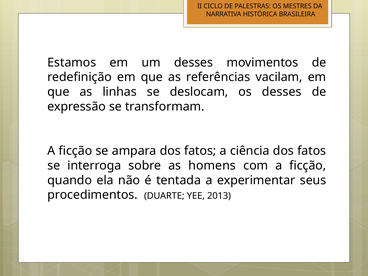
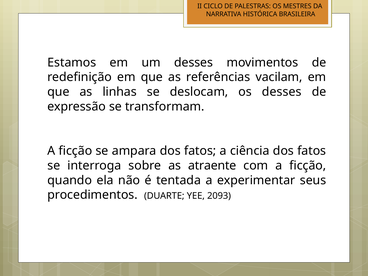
homens: homens -> atraente
2013: 2013 -> 2093
